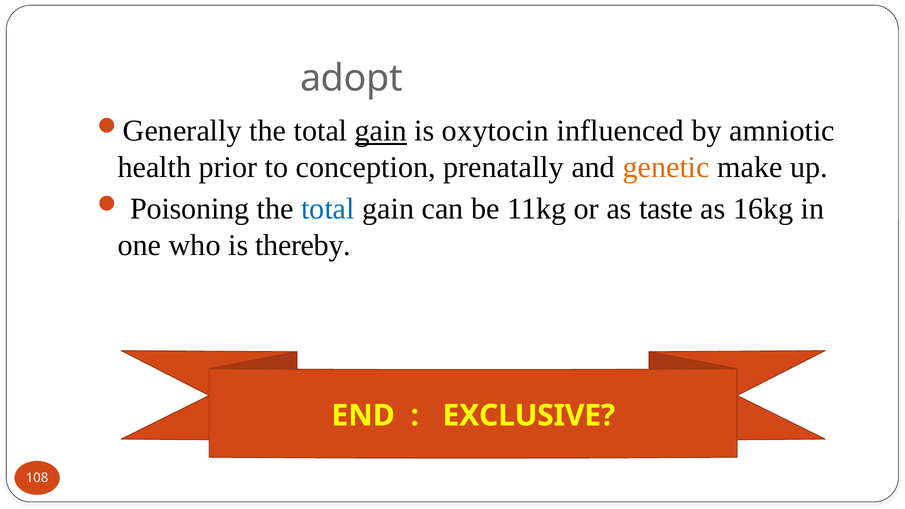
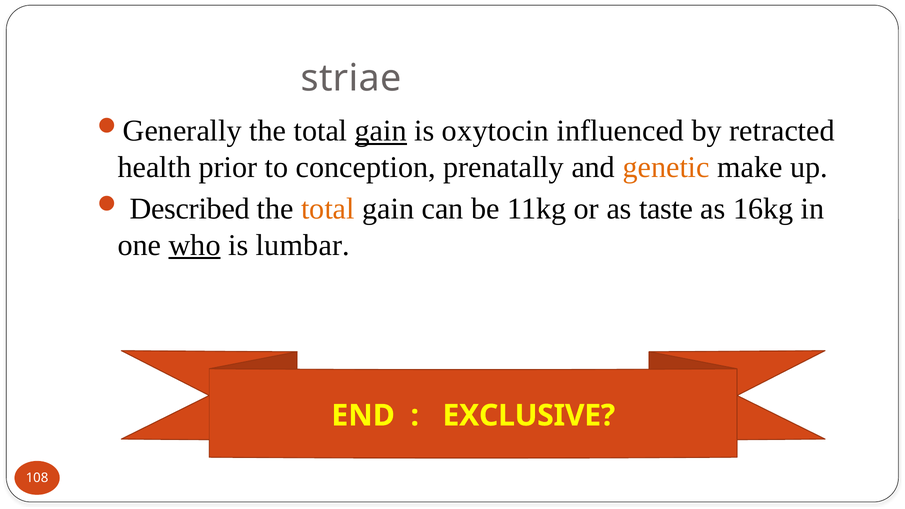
adopt: adopt -> striae
amniotic: amniotic -> retracted
Poisoning: Poisoning -> Described
total at (328, 209) colour: blue -> orange
who underline: none -> present
thereby: thereby -> lumbar
